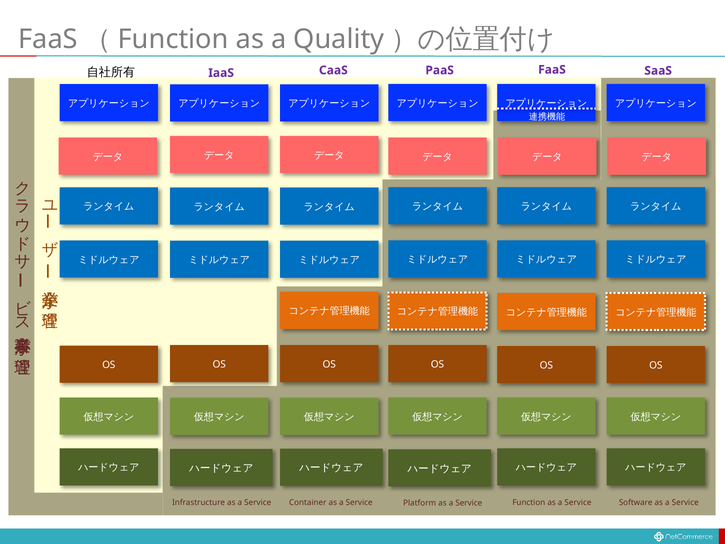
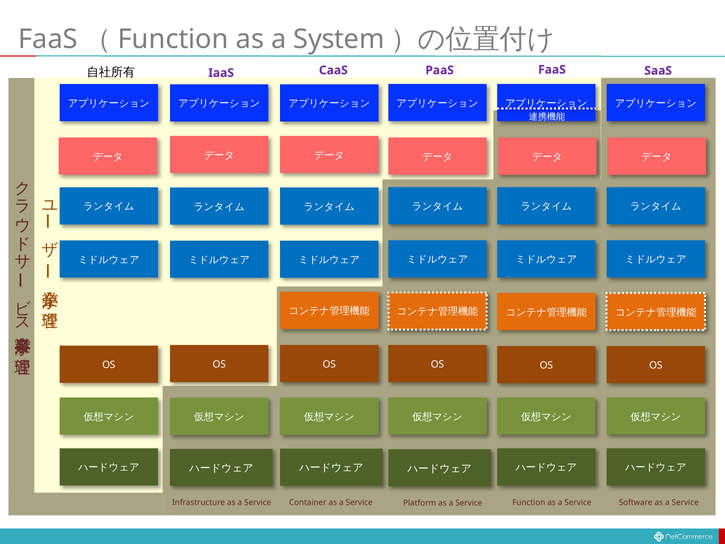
Quality: Quality -> System
